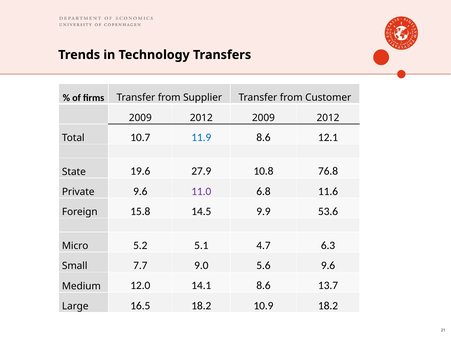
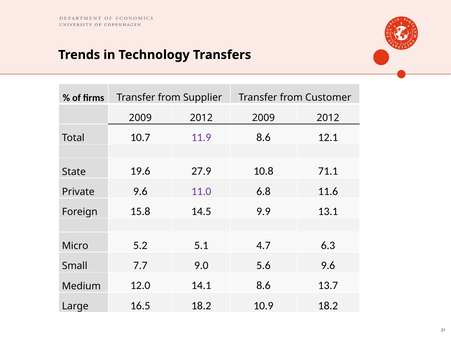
11.9 colour: blue -> purple
76.8: 76.8 -> 71.1
53.6: 53.6 -> 13.1
